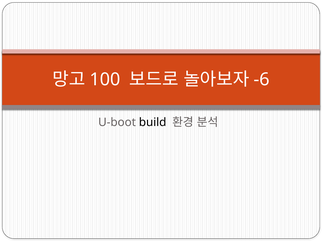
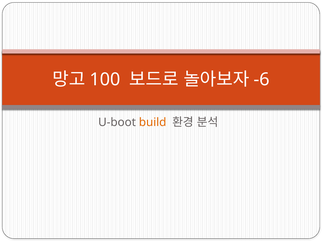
build colour: black -> orange
